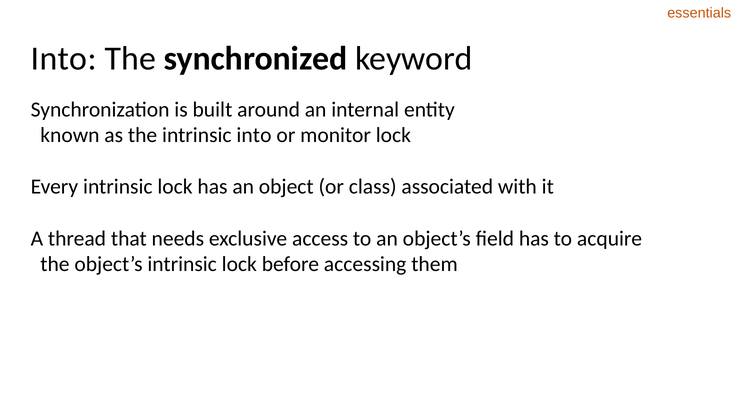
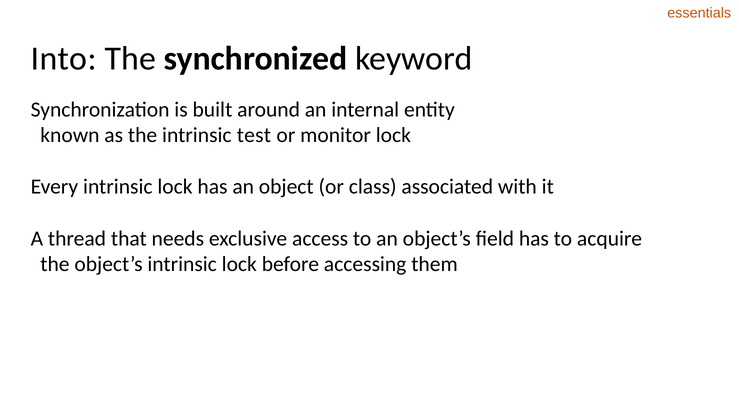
intrinsic into: into -> test
